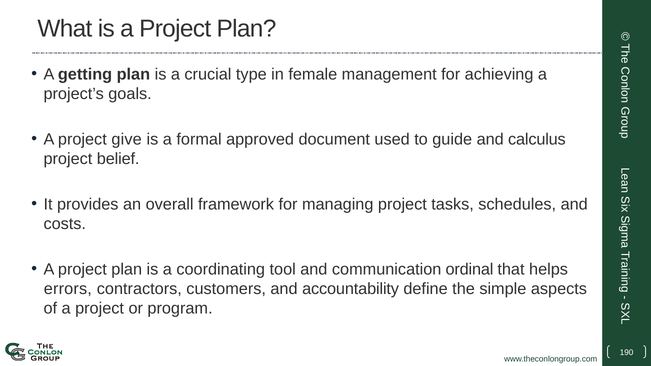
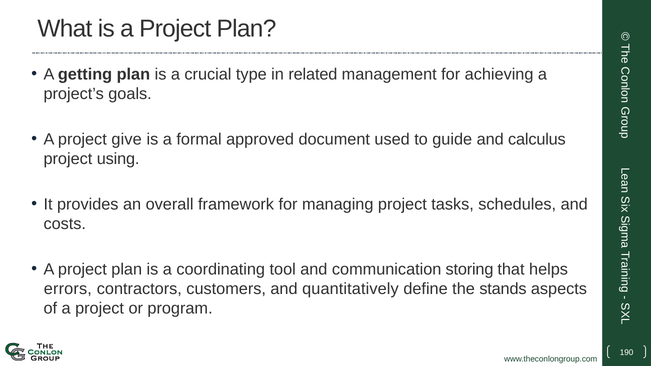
female: female -> related
belief: belief -> using
ordinal: ordinal -> storing
accountability: accountability -> quantitatively
simple: simple -> stands
